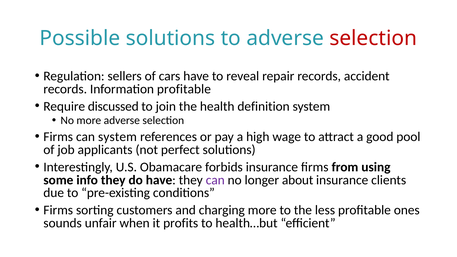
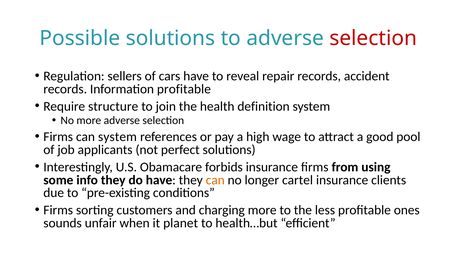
discussed: discussed -> structure
can at (215, 180) colour: purple -> orange
about: about -> cartel
profits: profits -> planet
